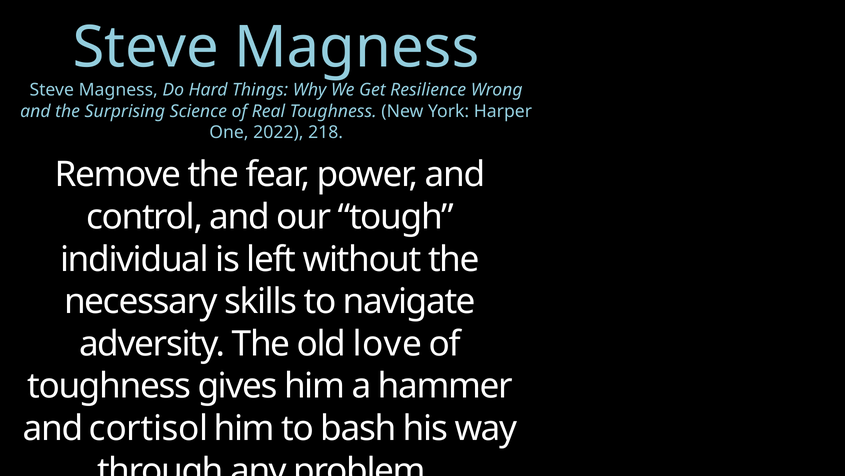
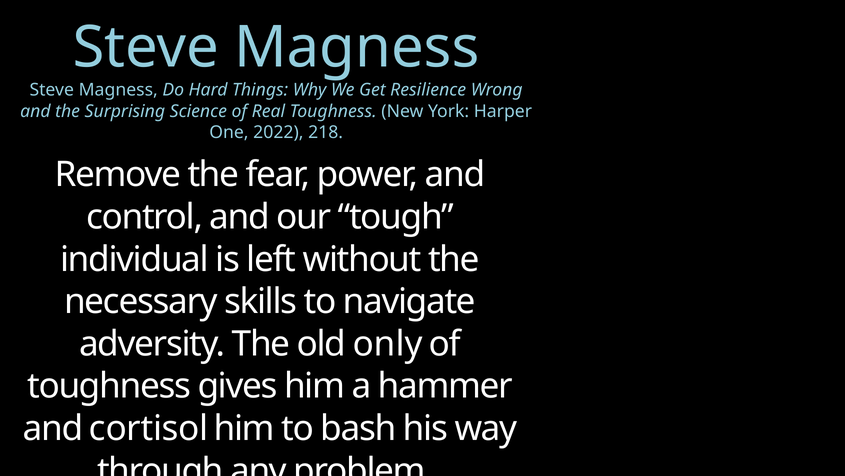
love: love -> only
